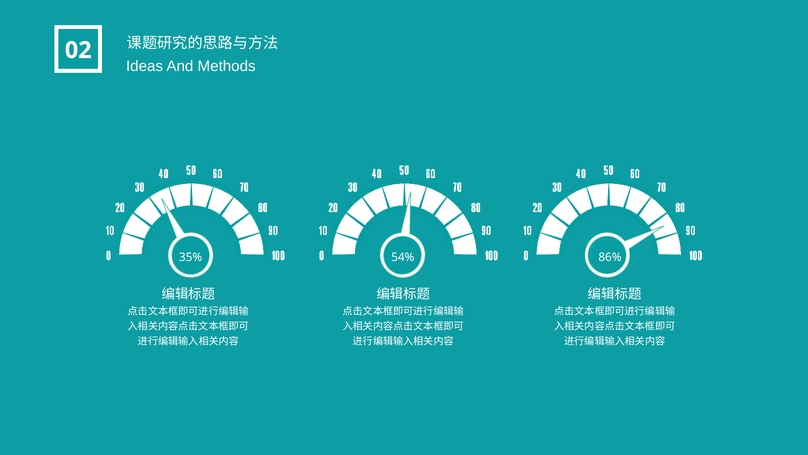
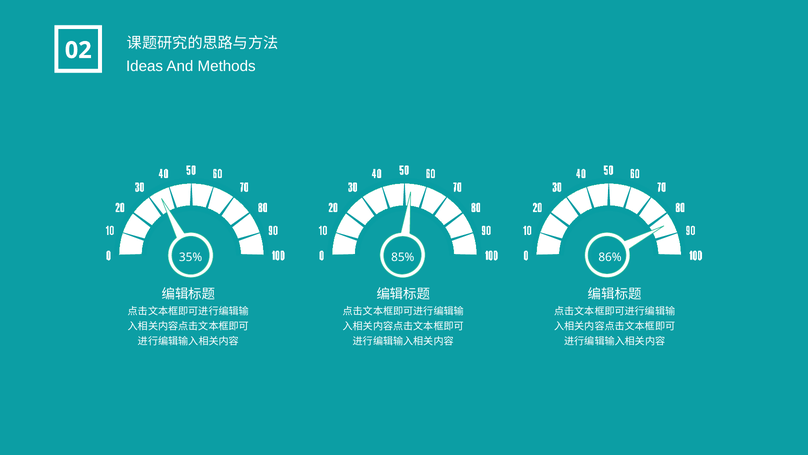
54%: 54% -> 85%
